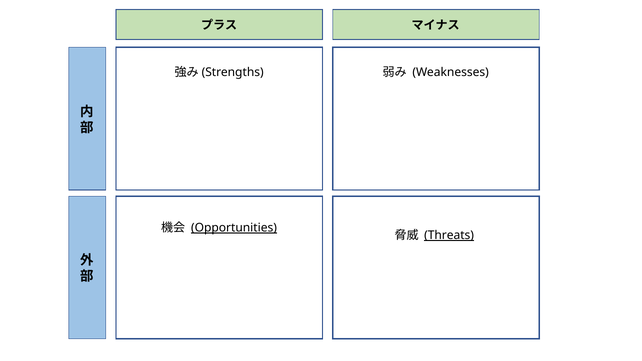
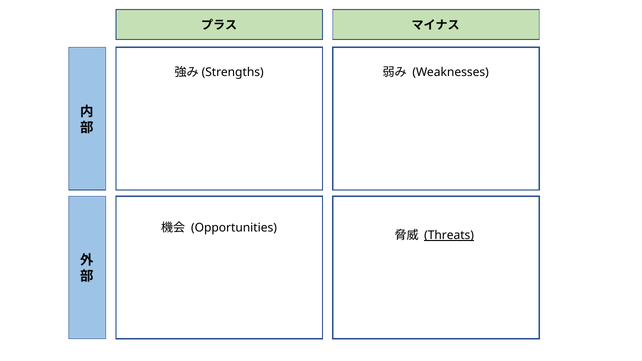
Opportunities underline: present -> none
